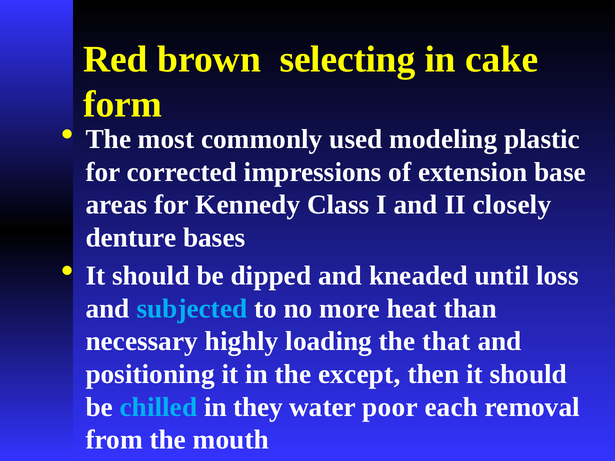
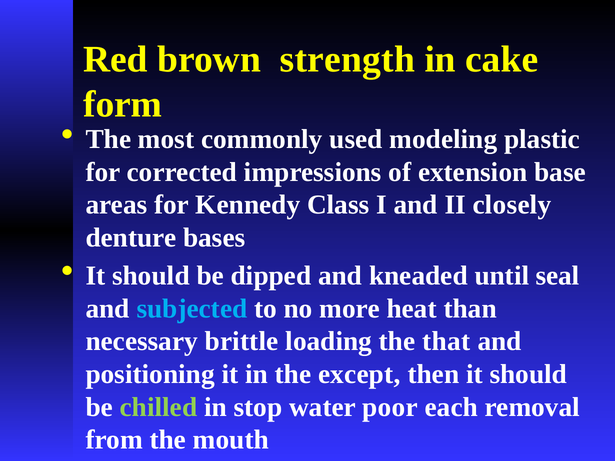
selecting: selecting -> strength
loss: loss -> seal
highly: highly -> brittle
chilled colour: light blue -> light green
they: they -> stop
